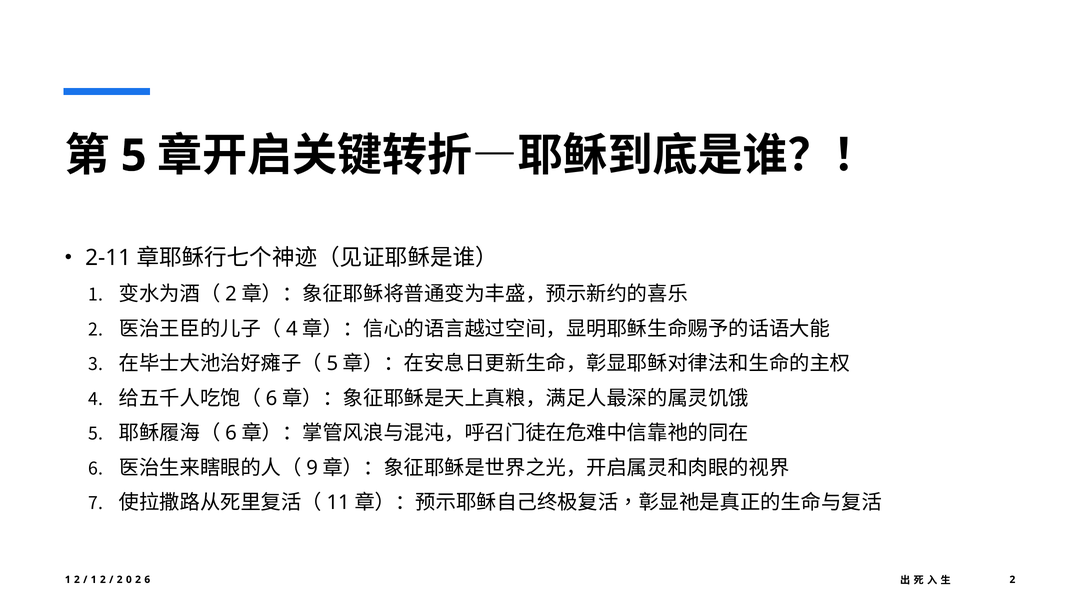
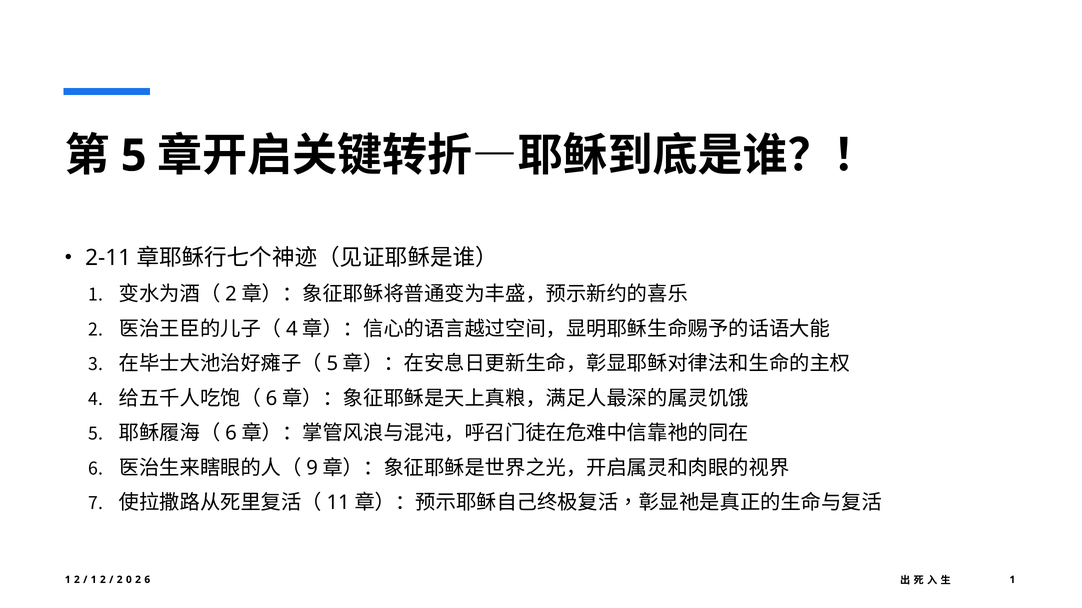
2 at (1012, 580): 2 -> 1
